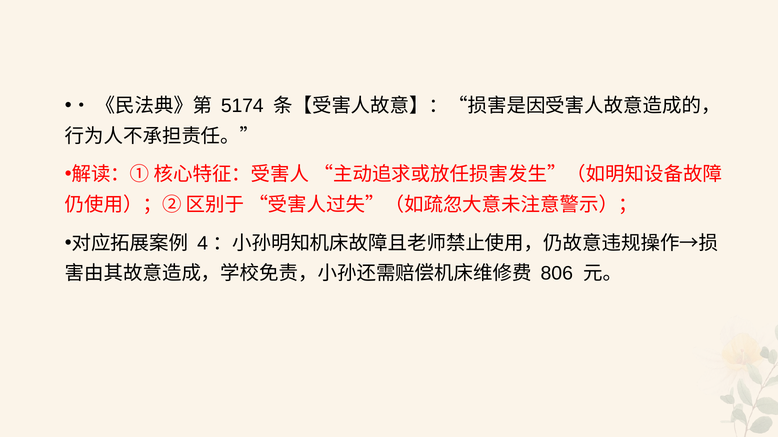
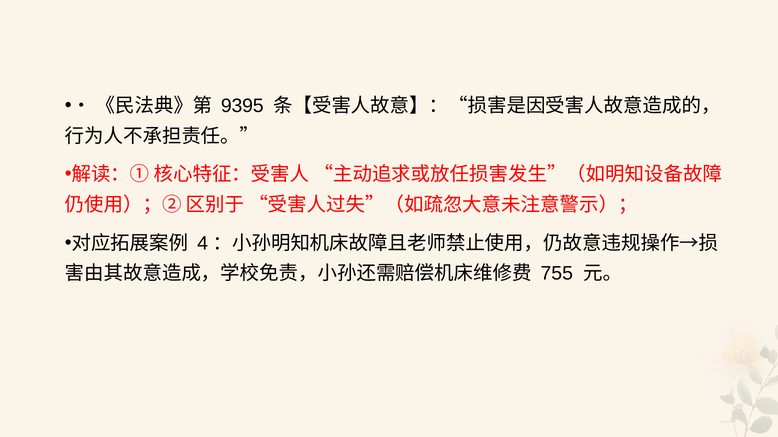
5174: 5174 -> 9395
806: 806 -> 755
